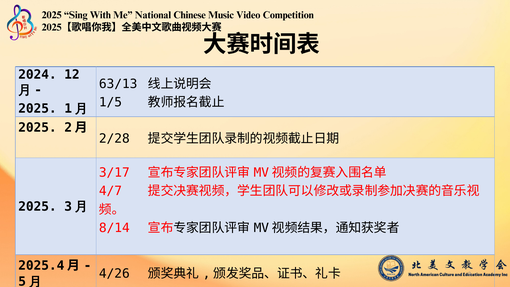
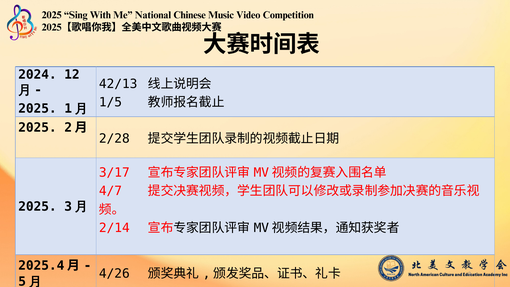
63/13: 63/13 -> 42/13
8/14: 8/14 -> 2/14
